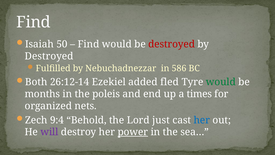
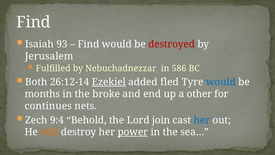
50: 50 -> 93
Destroyed at (49, 56): Destroyed -> Jerusalem
Ezekiel underline: none -> present
would at (221, 82) colour: green -> blue
poleis: poleis -> broke
times: times -> other
organized: organized -> continues
just: just -> join
will colour: purple -> orange
